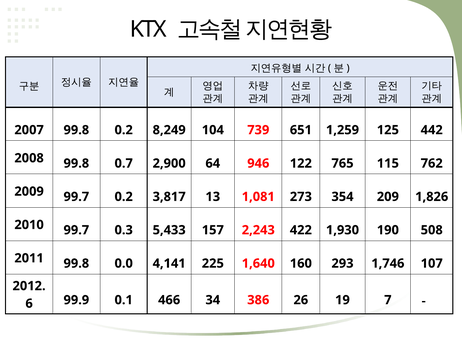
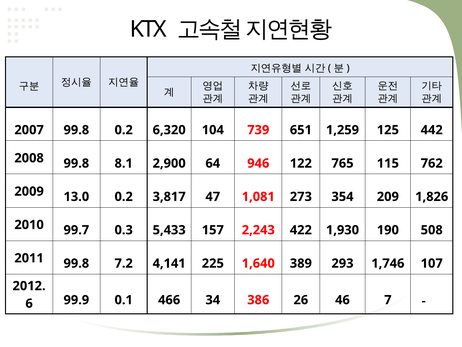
8,249: 8,249 -> 6,320
0.7: 0.7 -> 8.1
2009 99.7: 99.7 -> 13.0
13: 13 -> 47
0.0: 0.0 -> 7.2
160: 160 -> 389
19: 19 -> 46
